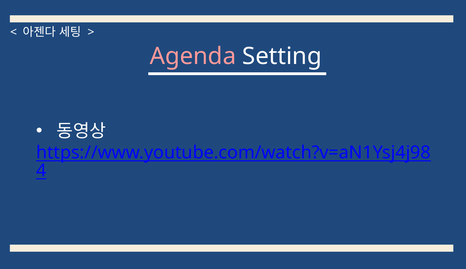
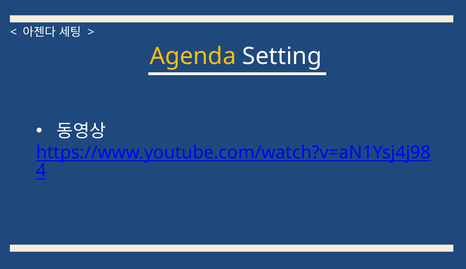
Agenda colour: pink -> yellow
